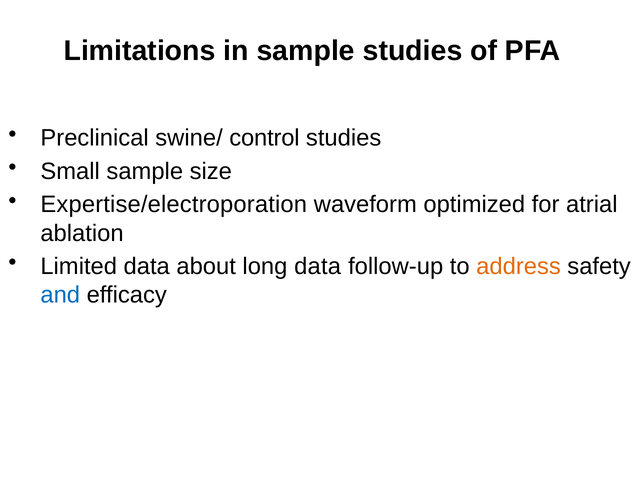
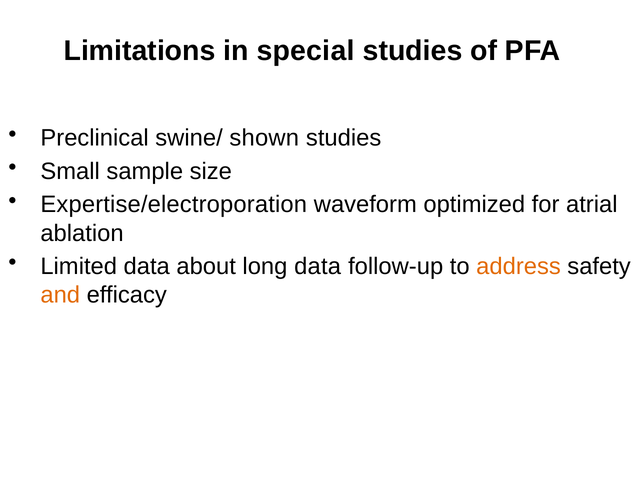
in sample: sample -> special
control: control -> shown
and colour: blue -> orange
